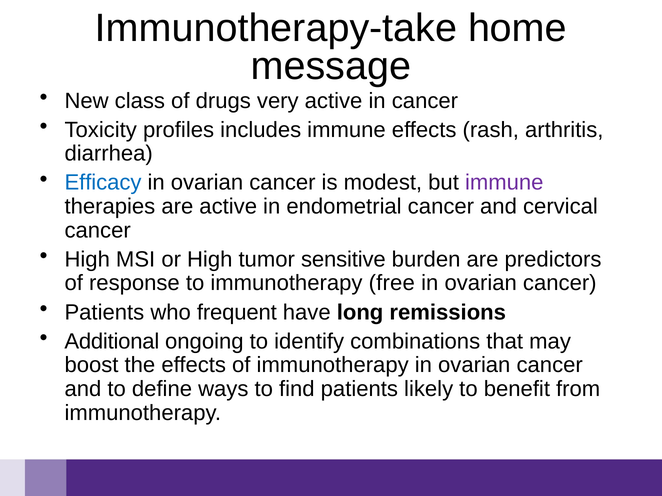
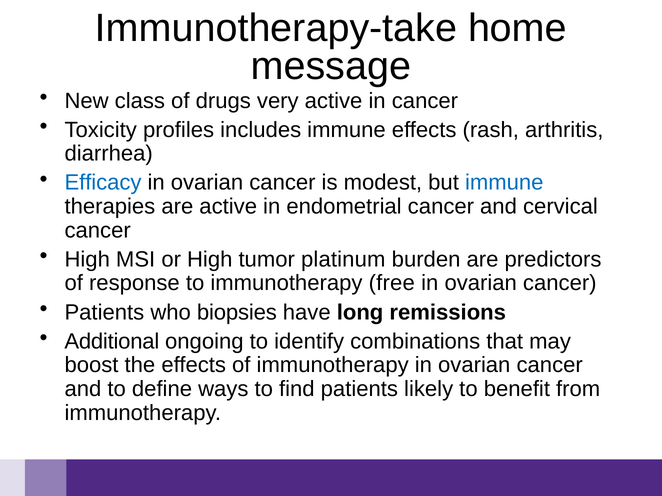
immune at (504, 183) colour: purple -> blue
sensitive: sensitive -> platinum
frequent: frequent -> biopsies
